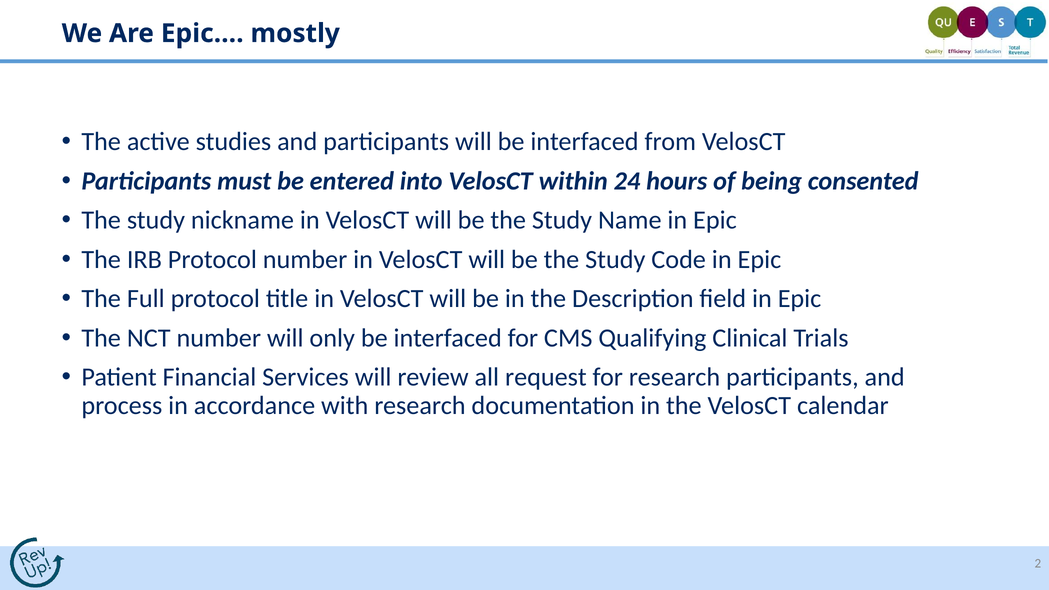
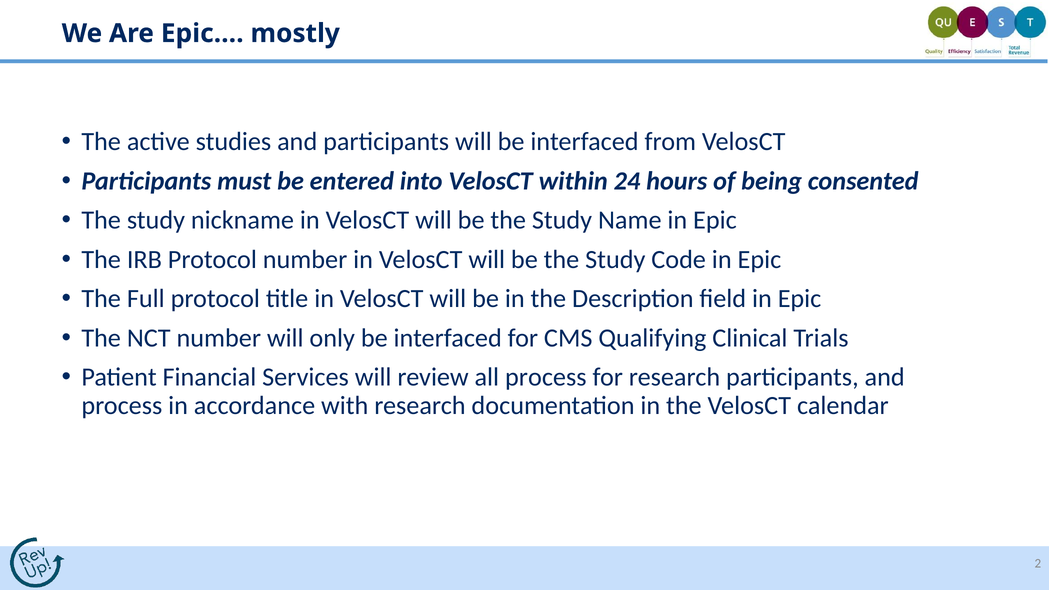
all request: request -> process
